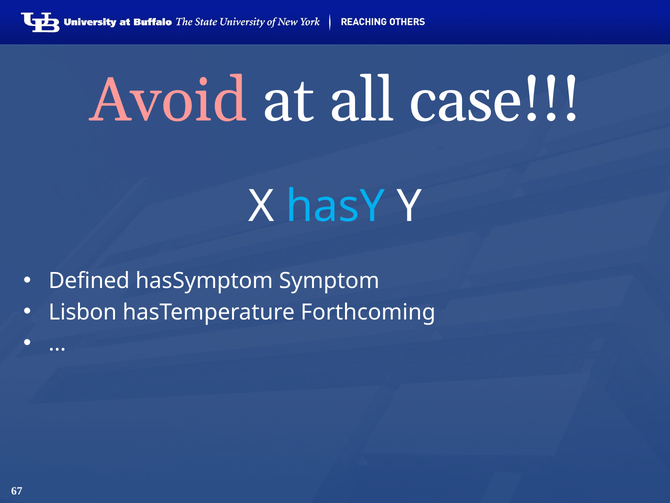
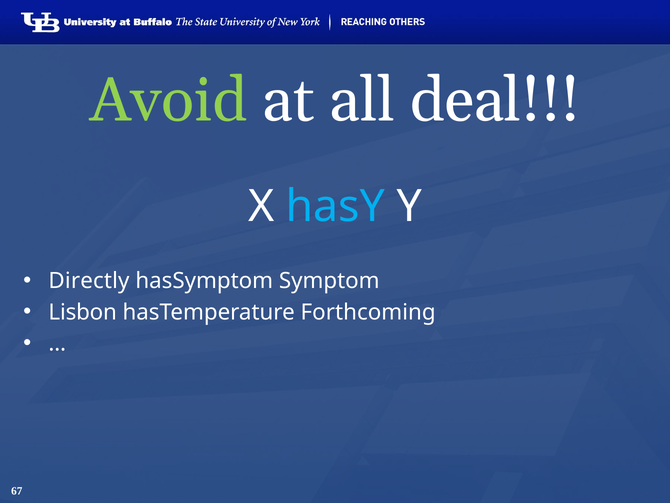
Avoid colour: pink -> light green
case: case -> deal
Defined: Defined -> Directly
